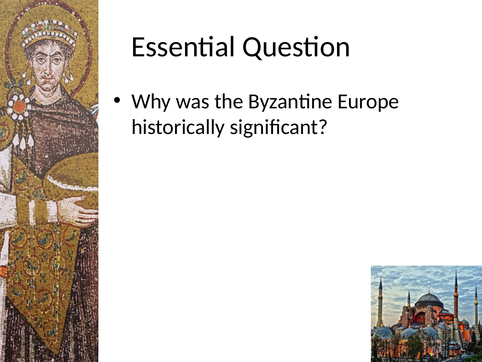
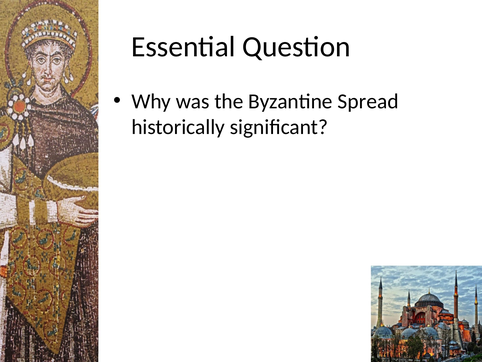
Europe: Europe -> Spread
